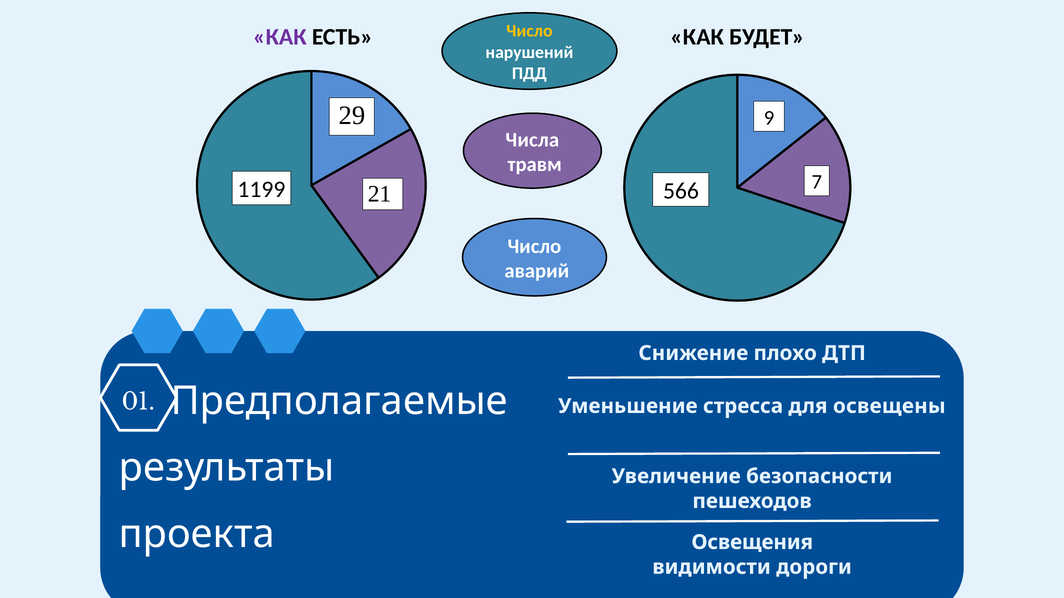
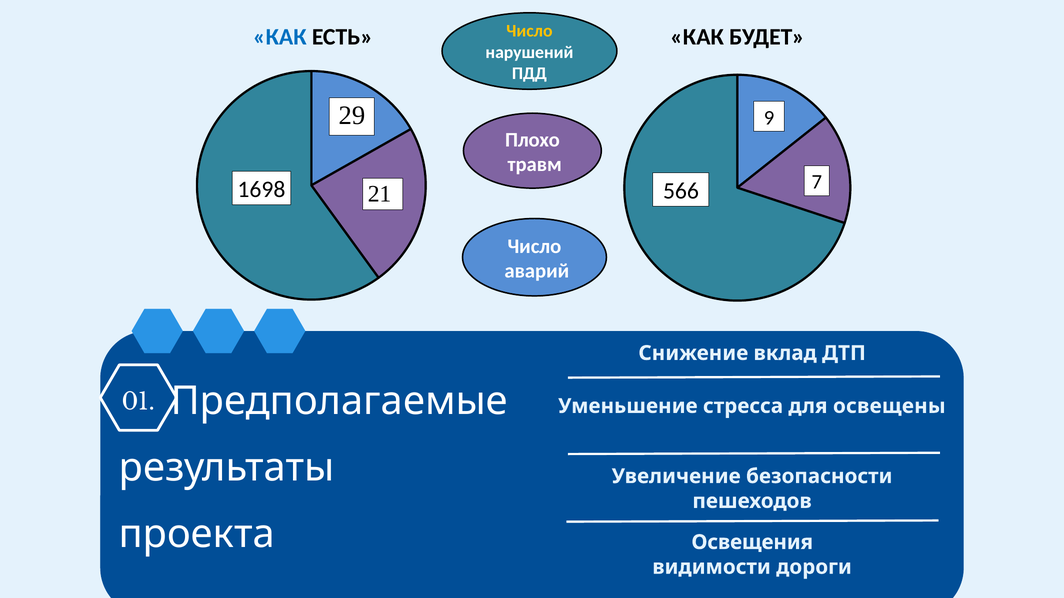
КАК at (280, 37) colour: purple -> blue
Числа: Числа -> Плохо
1199: 1199 -> 1698
плохо: плохо -> вклад
